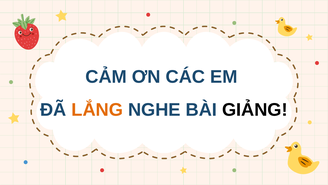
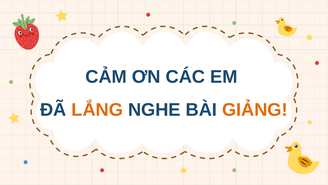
GIẢNG colour: black -> orange
